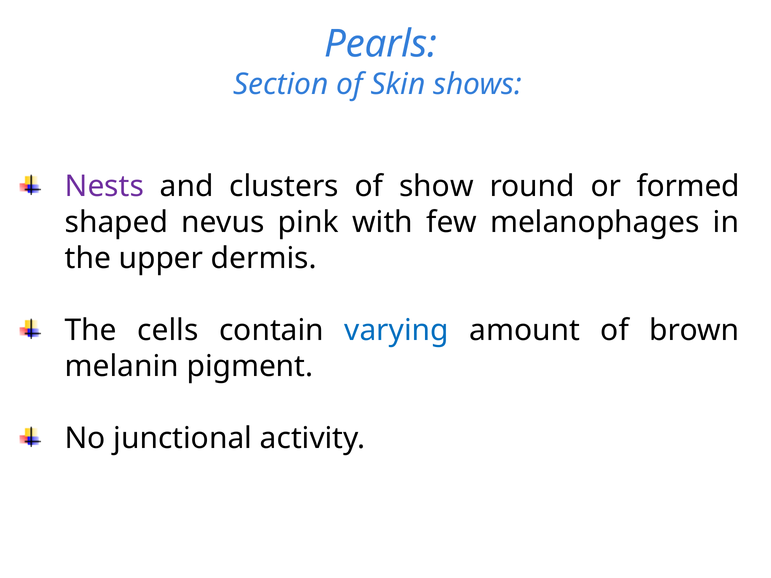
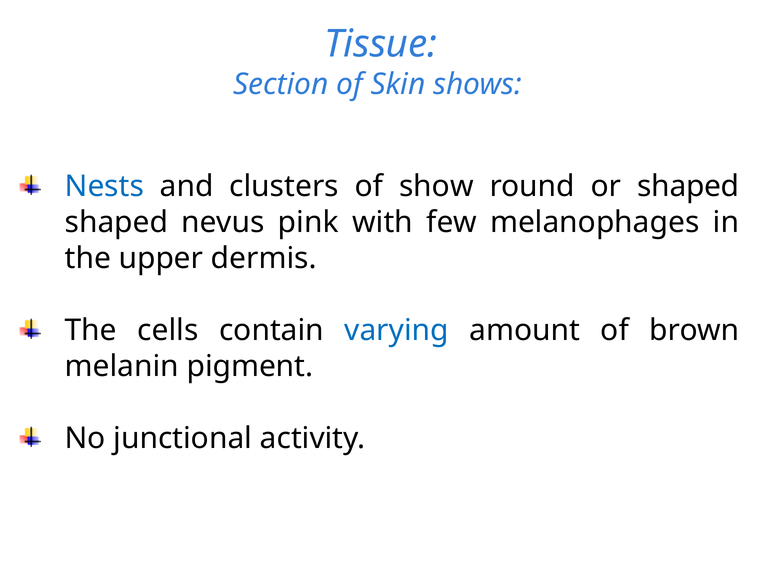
Pearls: Pearls -> Tissue
Nests colour: purple -> blue
or formed: formed -> shaped
